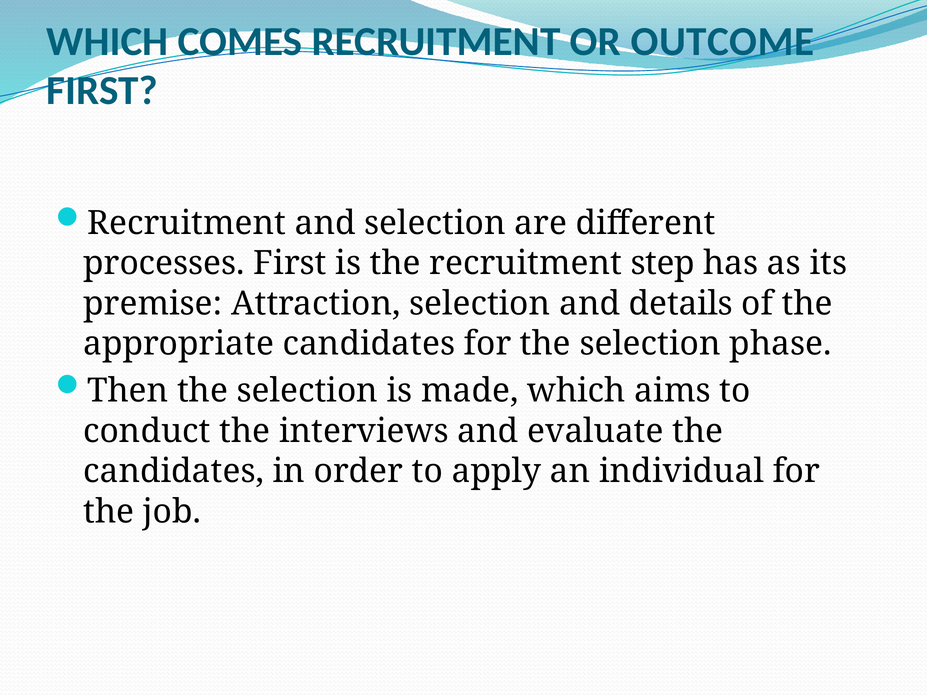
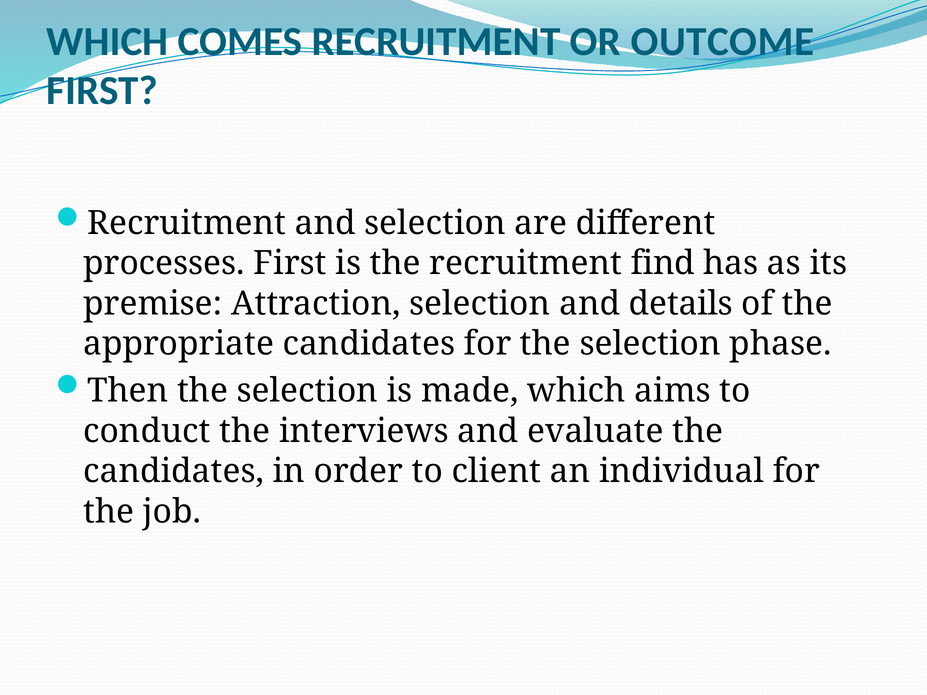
step: step -> find
apply: apply -> client
